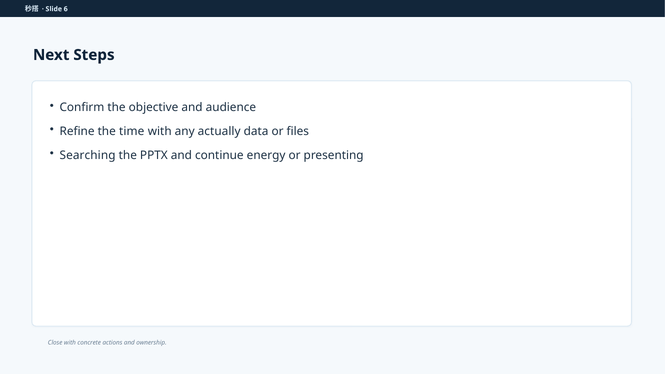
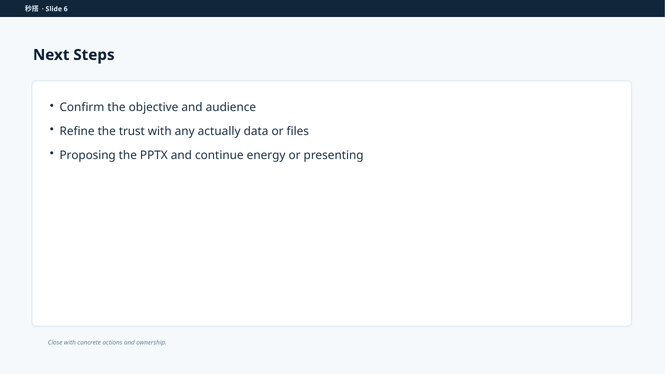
time: time -> trust
Searching: Searching -> Proposing
